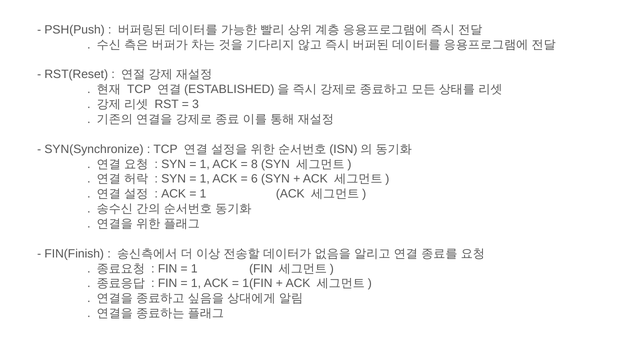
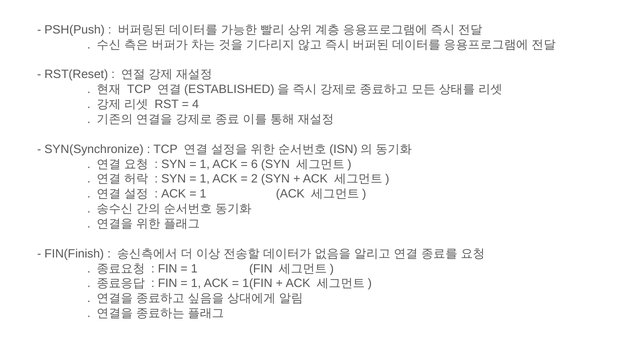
3: 3 -> 4
8: 8 -> 6
6: 6 -> 2
